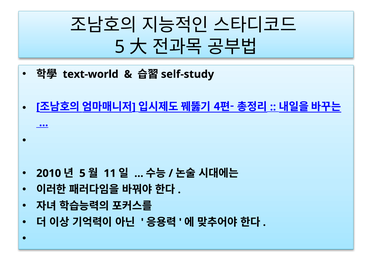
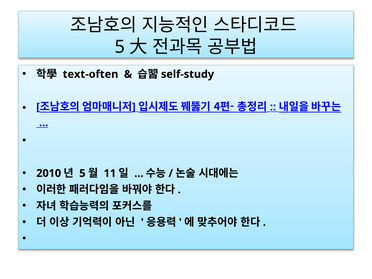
text-world: text-world -> text-often
